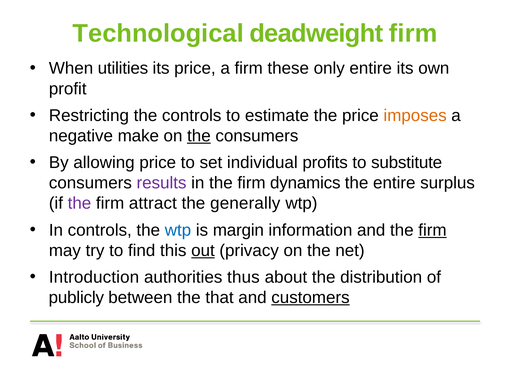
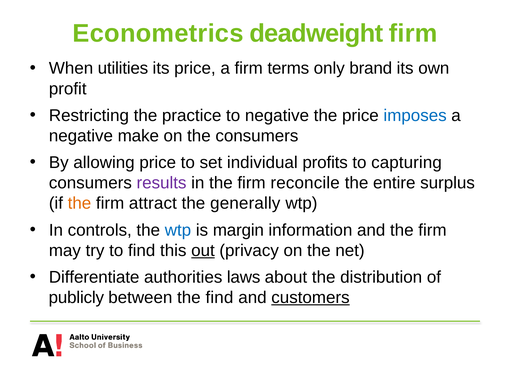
Technological: Technological -> Econometrics
these: these -> terms
only entire: entire -> brand
the controls: controls -> practice
to estimate: estimate -> negative
imposes colour: orange -> blue
the at (199, 136) underline: present -> none
substitute: substitute -> capturing
dynamics: dynamics -> reconcile
the at (79, 203) colour: purple -> orange
firm at (432, 230) underline: present -> none
Introduction: Introduction -> Differentiate
thus: thus -> laws
the that: that -> find
